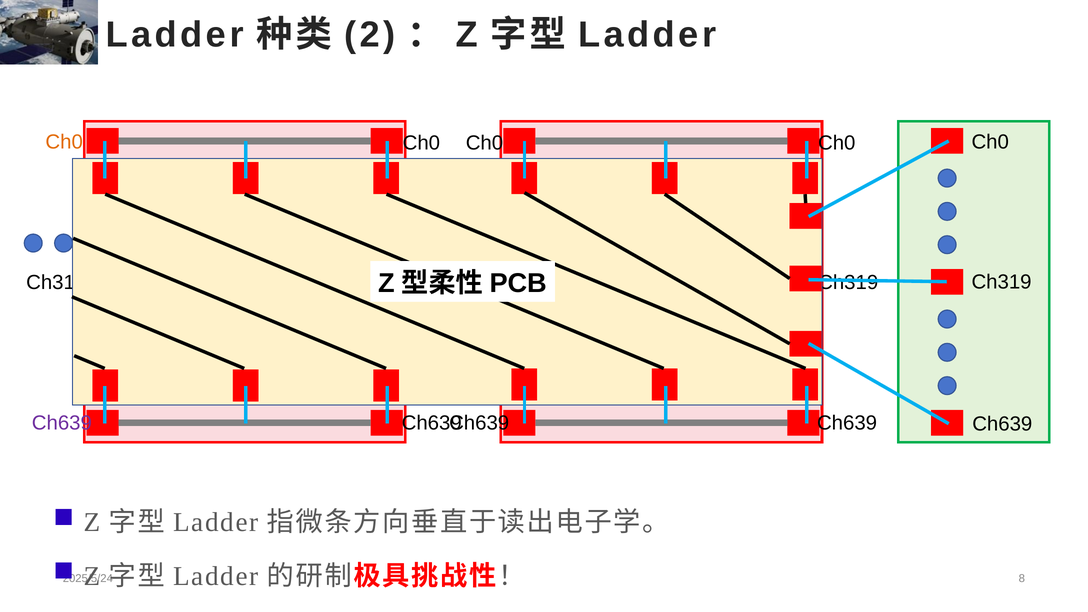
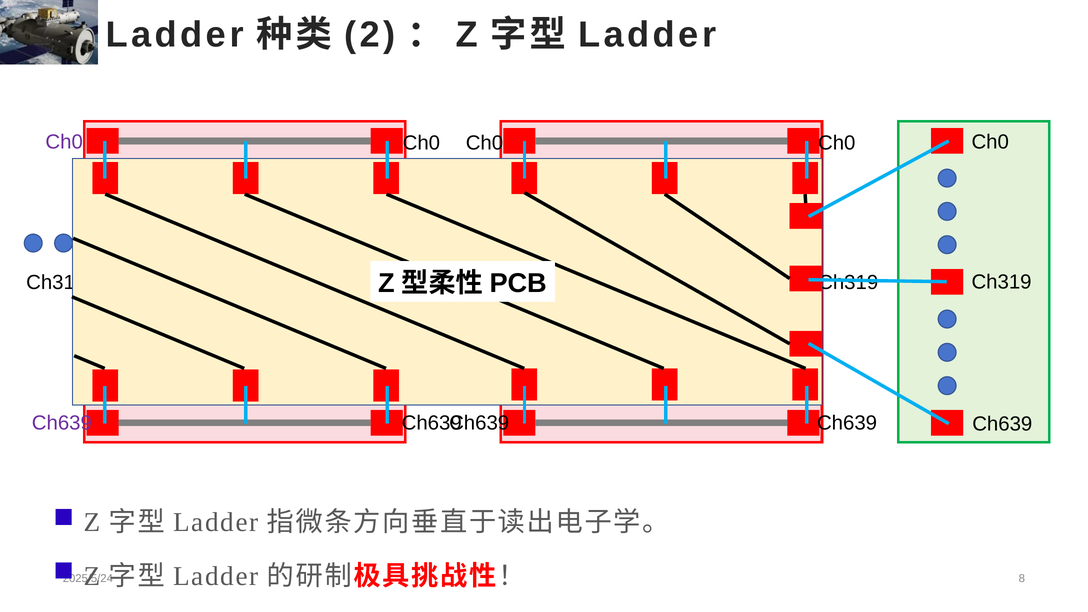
Ch0 at (64, 142) colour: orange -> purple
